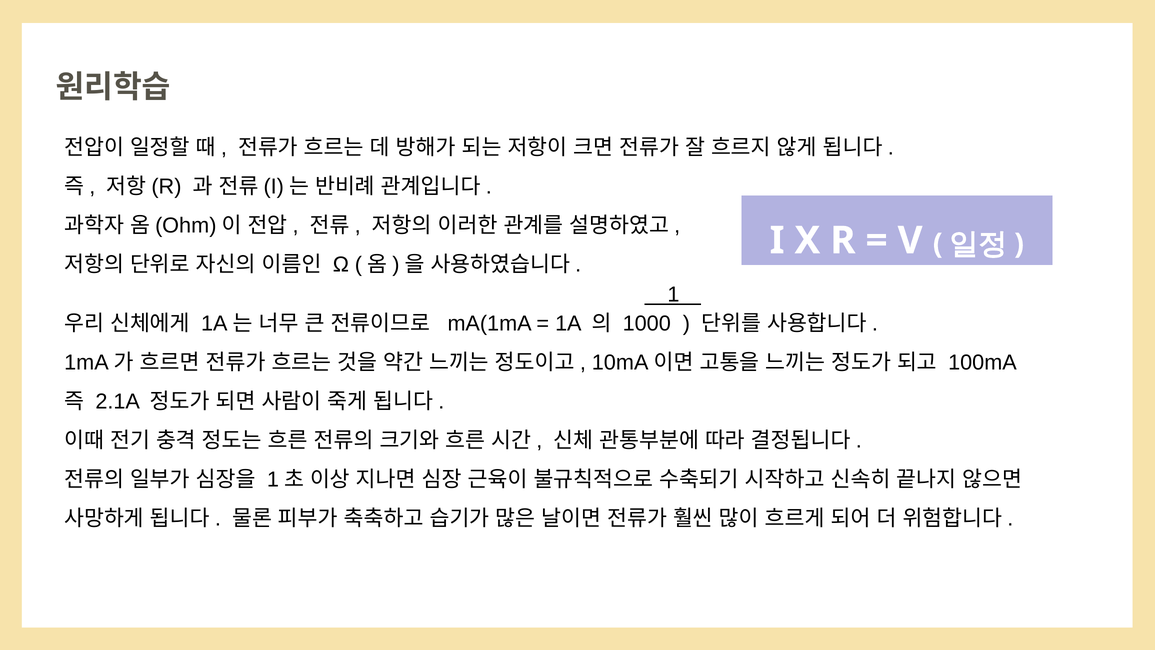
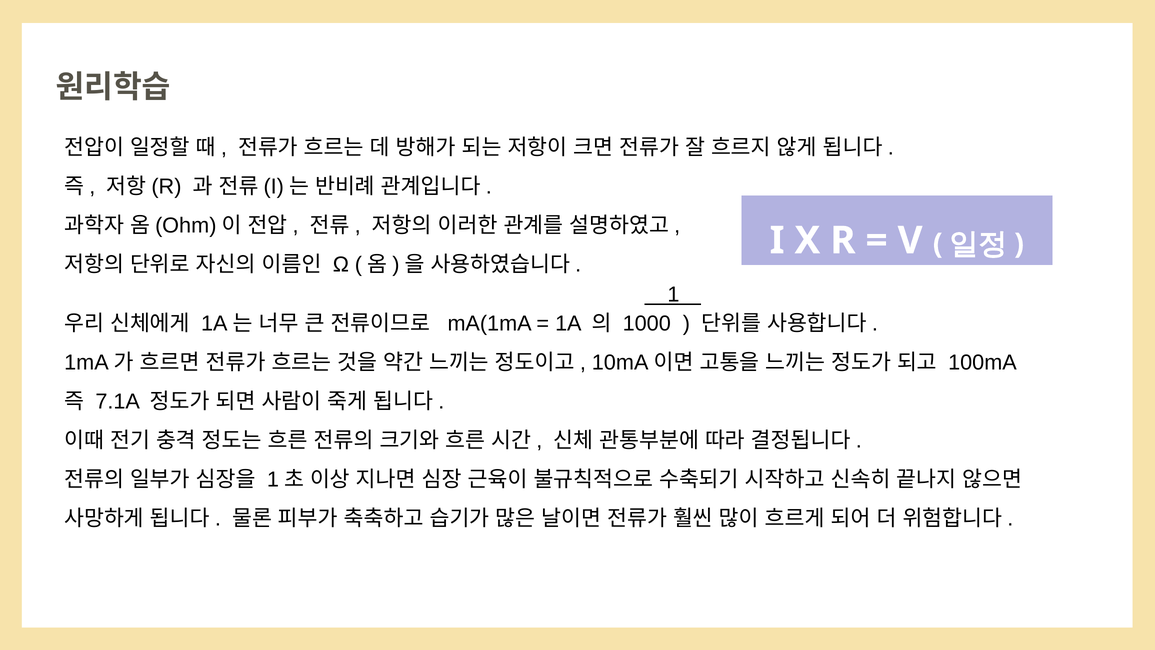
2.1A: 2.1A -> 7.1A
